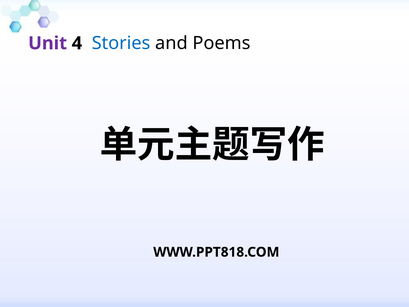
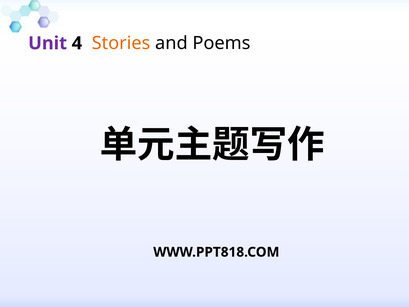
Stories colour: blue -> orange
